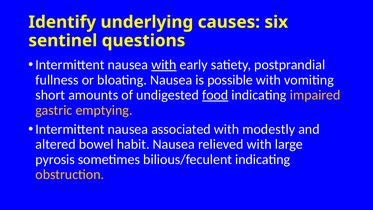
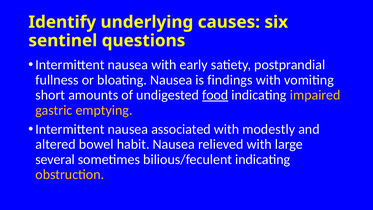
with at (164, 65) underline: present -> none
possible: possible -> findings
pyrosis: pyrosis -> several
